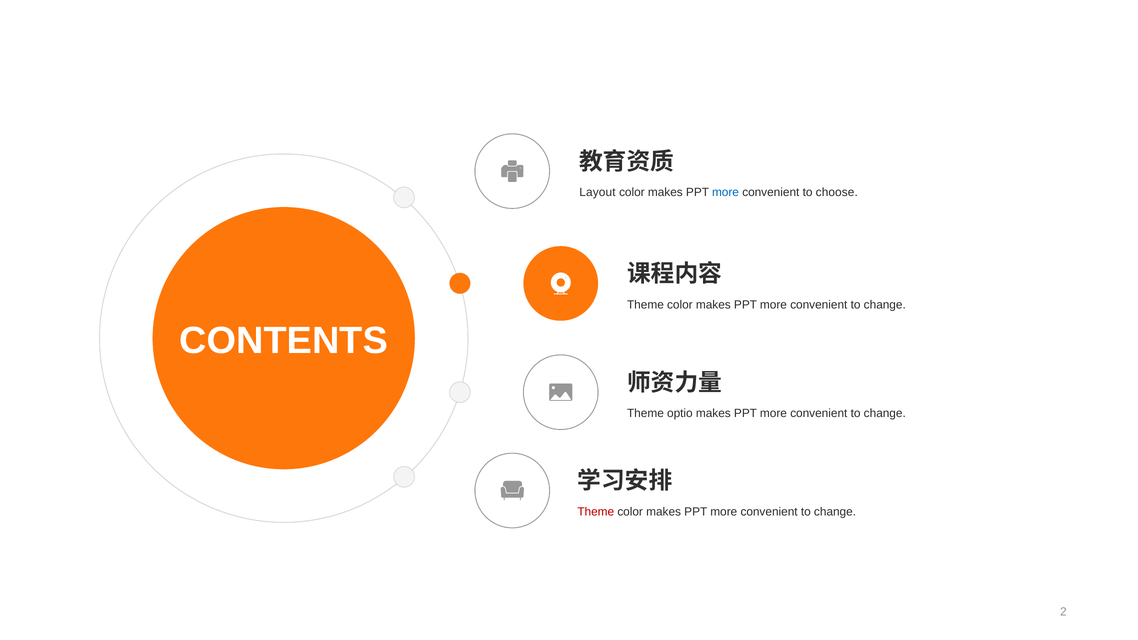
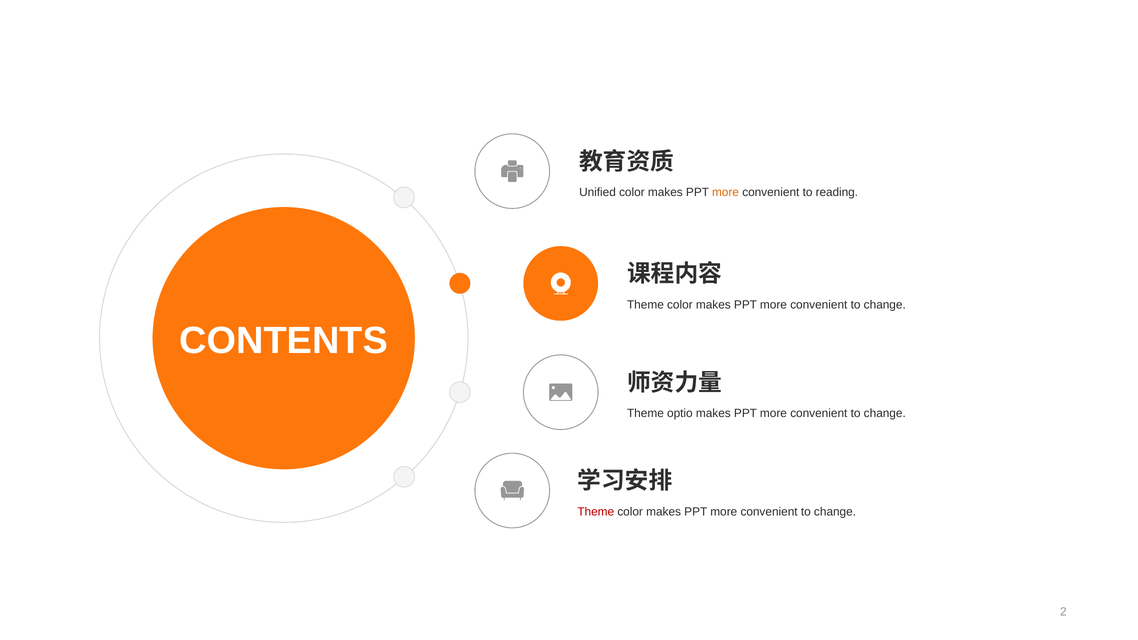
Layout: Layout -> Unified
more at (725, 192) colour: blue -> orange
choose: choose -> reading
